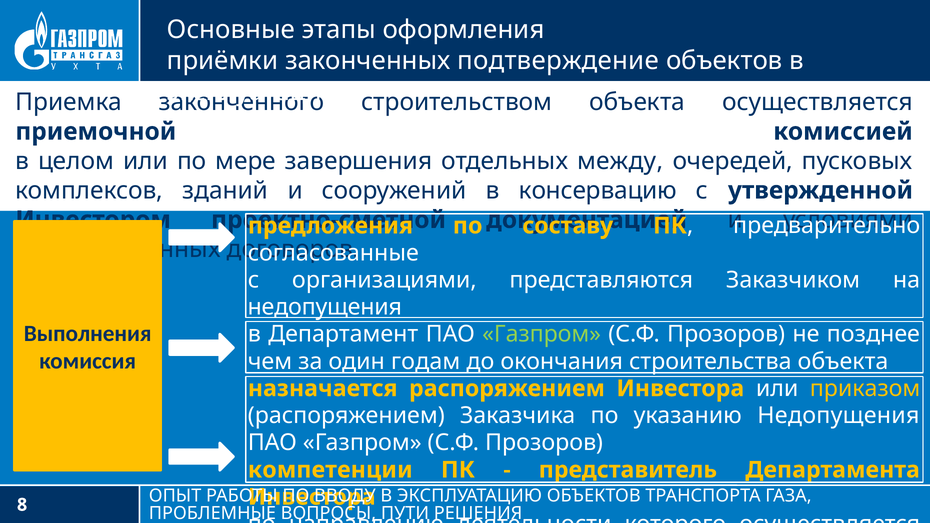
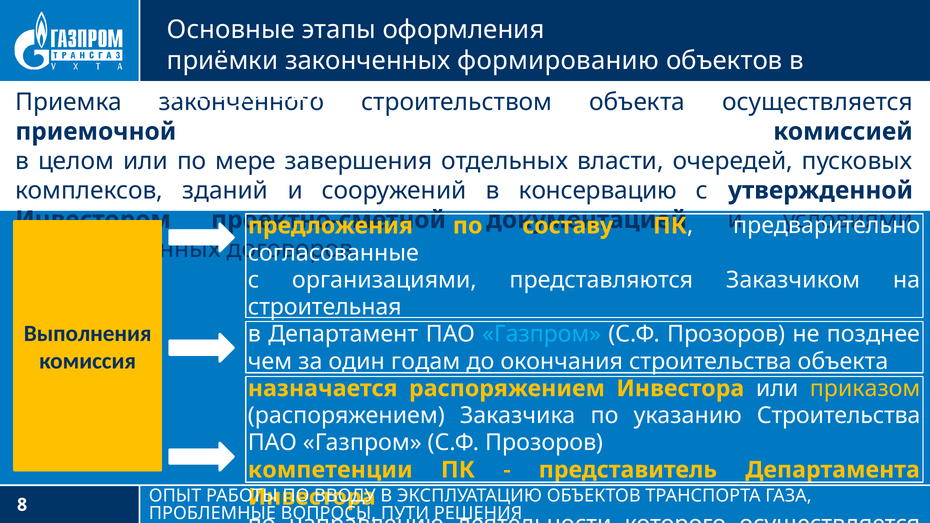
подтверждение: подтверждение -> формированию
между: между -> власти
недопущения at (325, 307): недопущения -> строительная
Газпром at (542, 334) colour: light green -> light blue
указанию Недопущения: Недопущения -> Строительства
